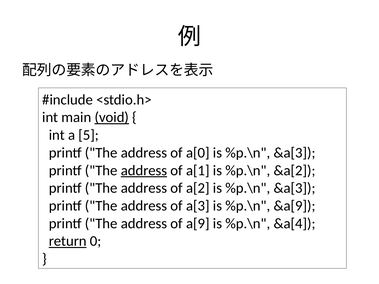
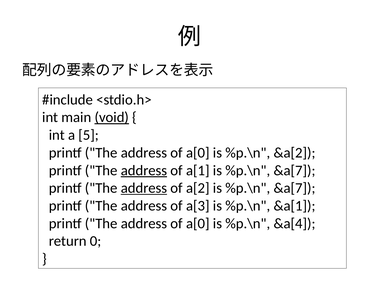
a[0 is %p.\n &a[3: &a[3 -> &a[2
a[1 is %p.\n &a[2: &a[2 -> &a[7
address at (144, 188) underline: none -> present
a[2 is %p.\n &a[3: &a[3 -> &a[7
&a[9: &a[9 -> &a[1
a[9 at (198, 224): a[9 -> a[0
return underline: present -> none
